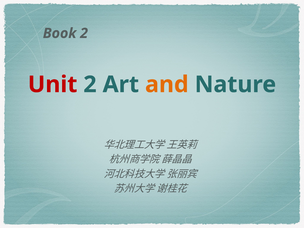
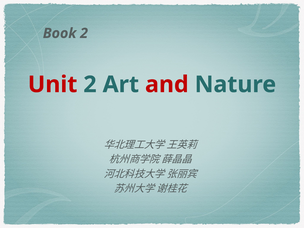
and colour: orange -> red
